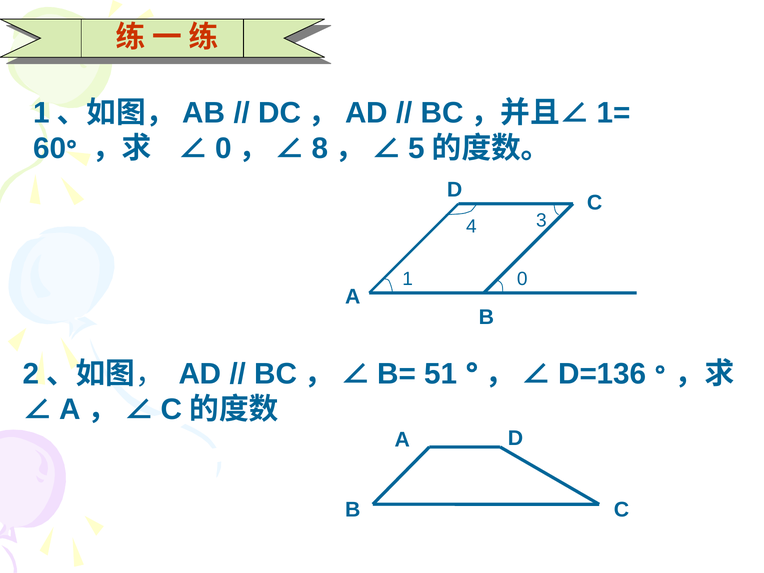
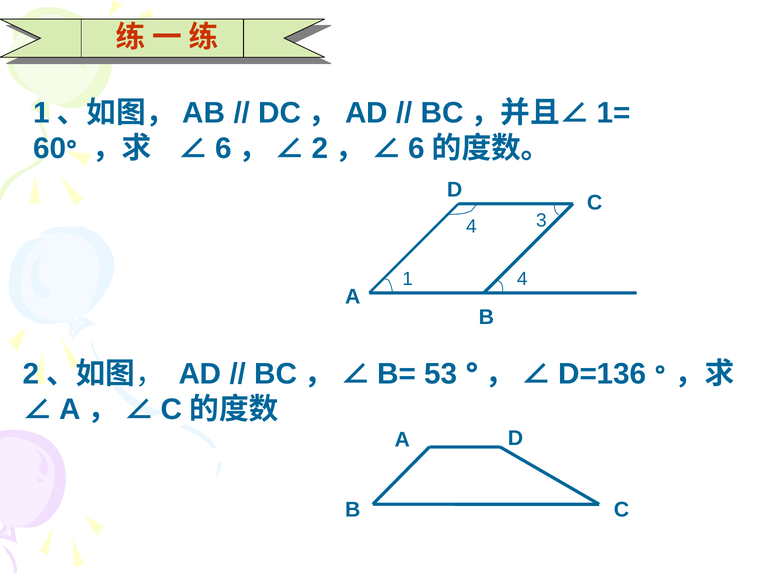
0 at (223, 148): 0 -> 6
8 at (320, 148): 8 -> 2
5 at (417, 148): 5 -> 6
1 0: 0 -> 4
51: 51 -> 53
